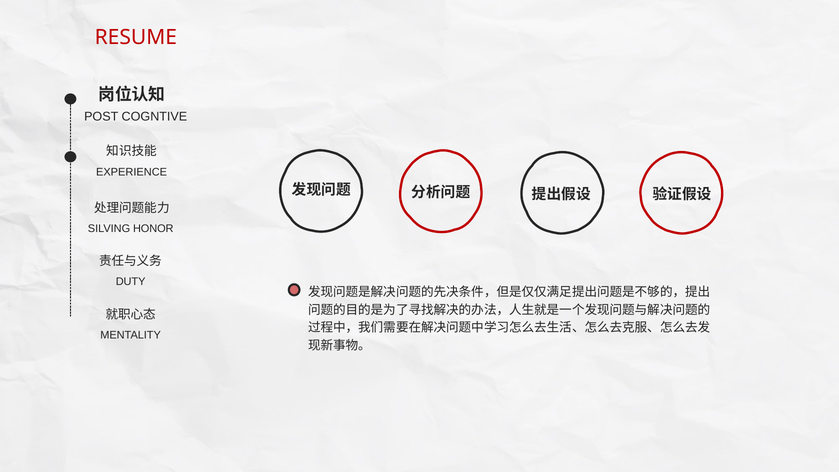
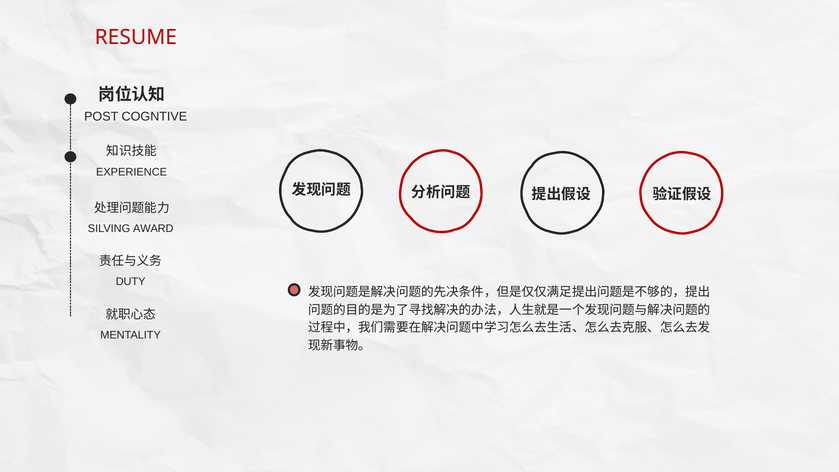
HONOR: HONOR -> AWARD
